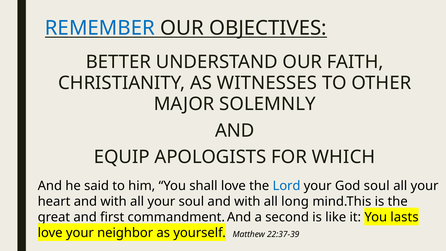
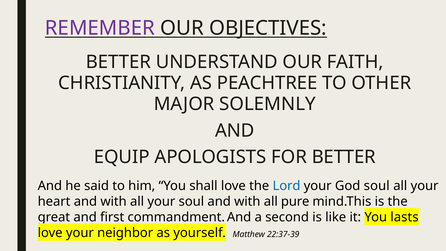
REMEMBER colour: blue -> purple
WITNESSES: WITNESSES -> PEACHTREE
FOR WHICH: WHICH -> BETTER
long: long -> pure
